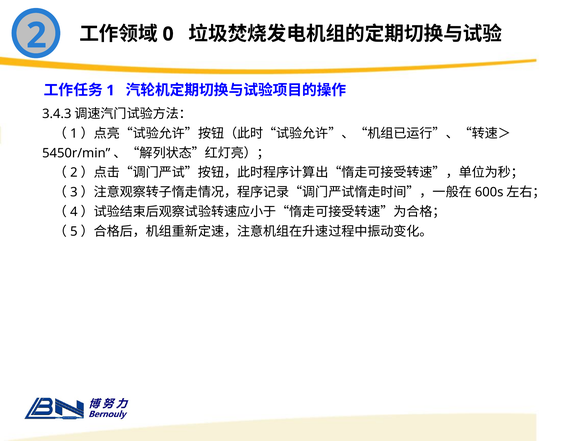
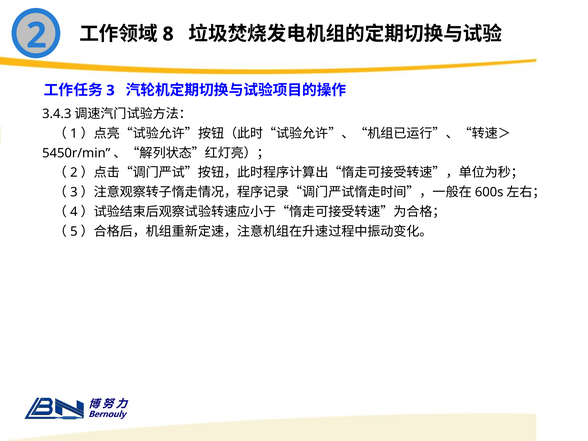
0: 0 -> 8
1: 1 -> 3
